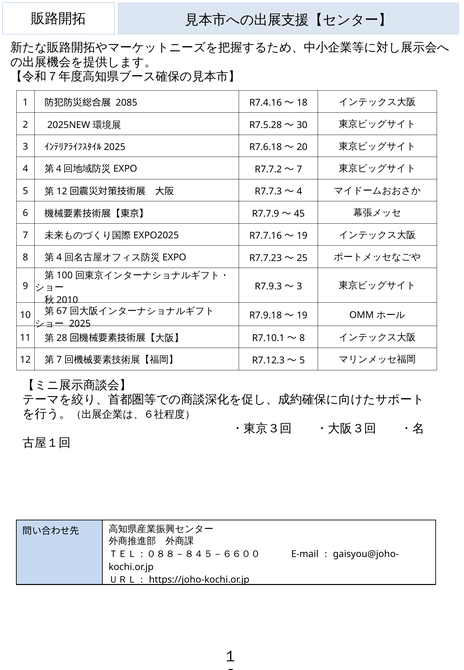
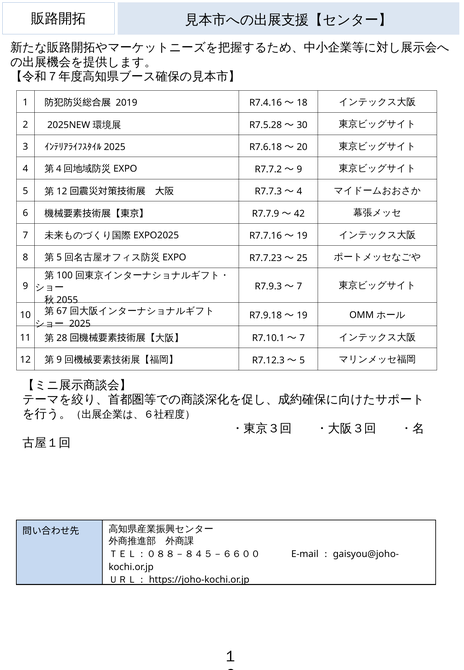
2085: 2085 -> 2019
7 at (299, 169): 7 -> 9
45: 45 -> 42
4 at (59, 258): 4 -> 5
3 at (299, 287): 3 -> 7
2010: 2010 -> 2055
8 at (302, 338): 8 -> 7
7 at (59, 360): 7 -> 9
